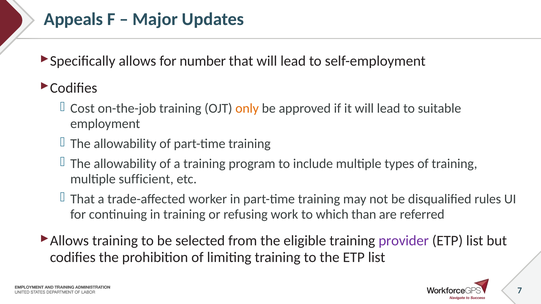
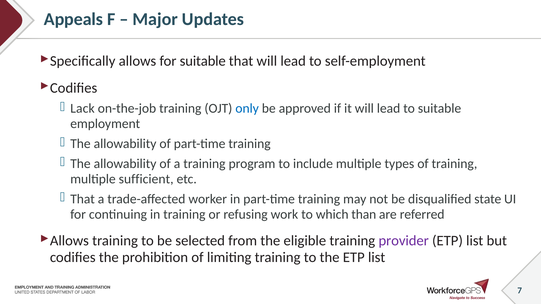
for number: number -> suitable
Cost: Cost -> Lack
only colour: orange -> blue
rules: rules -> state
